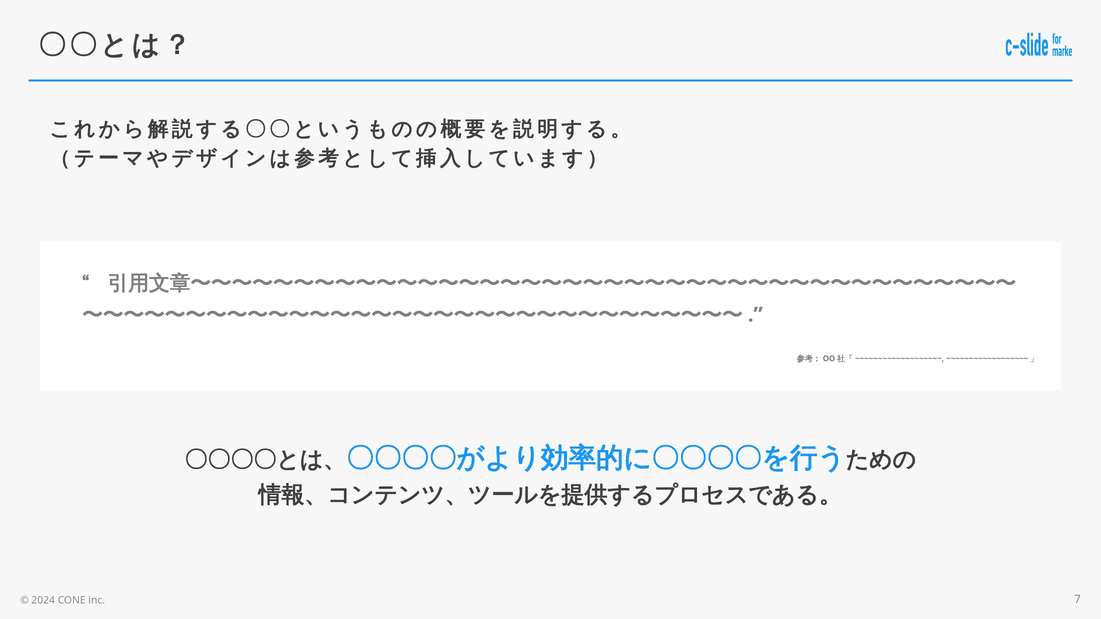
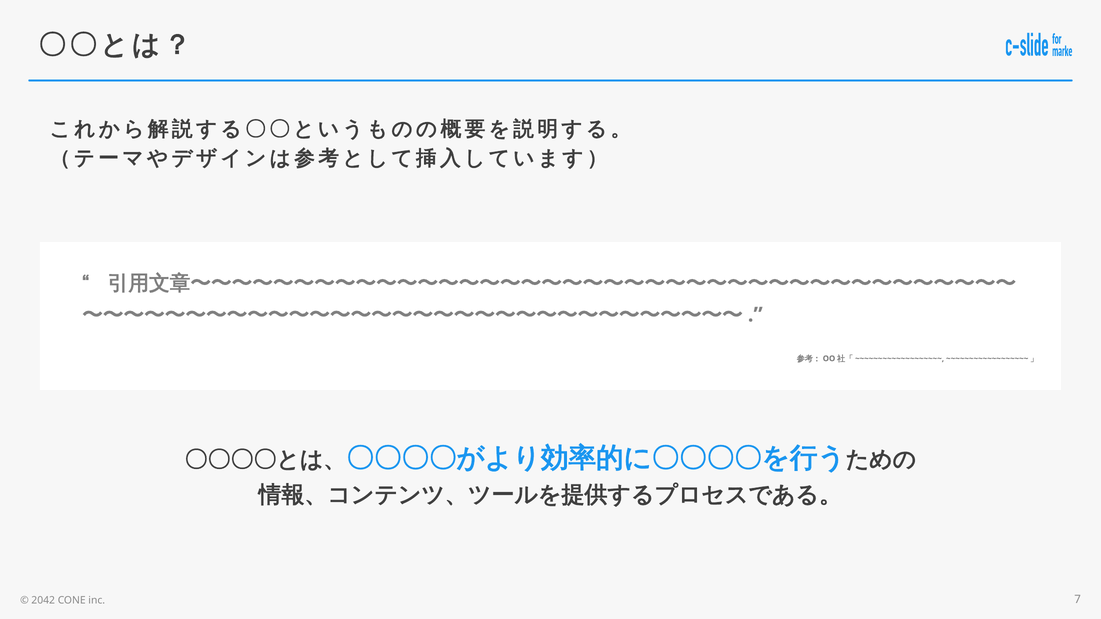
2024: 2024 -> 2042
